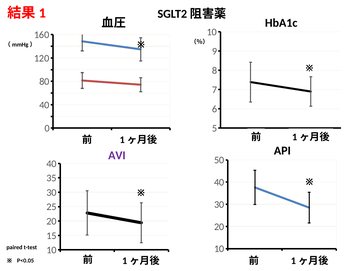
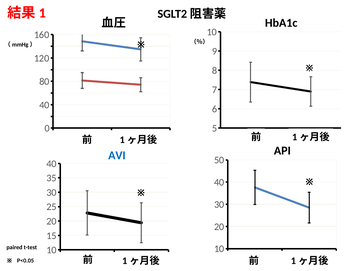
AVI colour: purple -> blue
